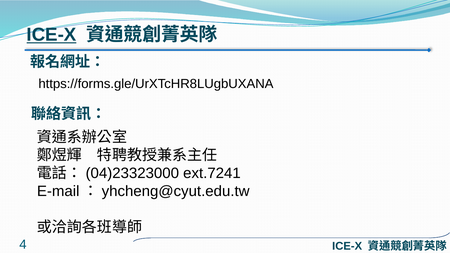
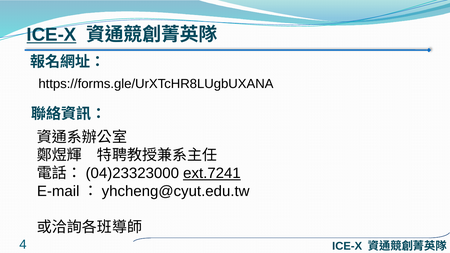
ext.7241 underline: none -> present
